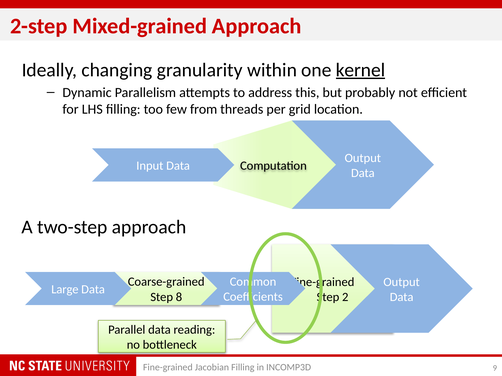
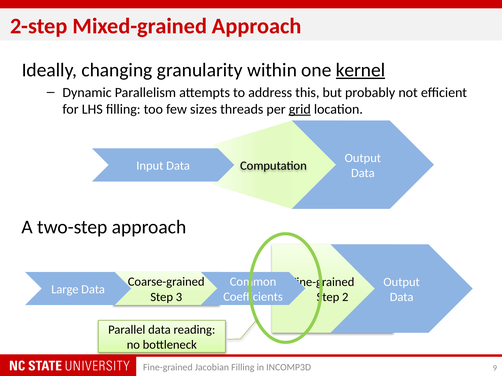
from: from -> sizes
grid underline: none -> present
8: 8 -> 3
